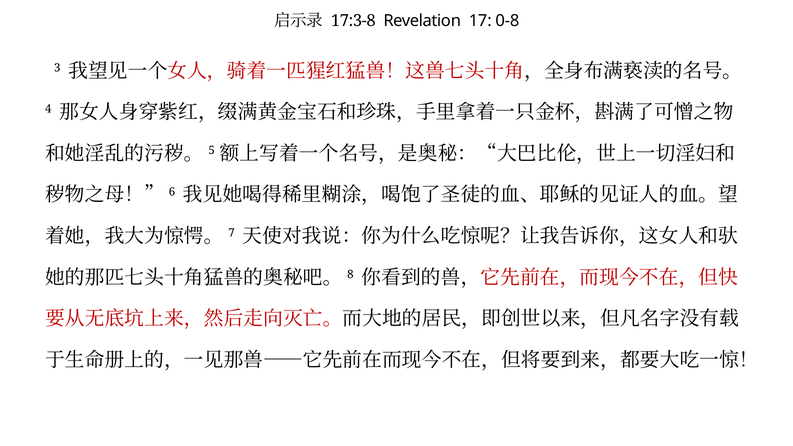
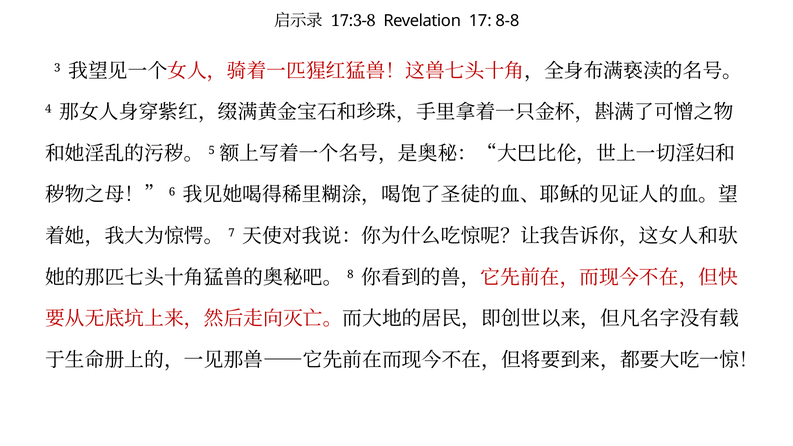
0-8: 0-8 -> 8-8
